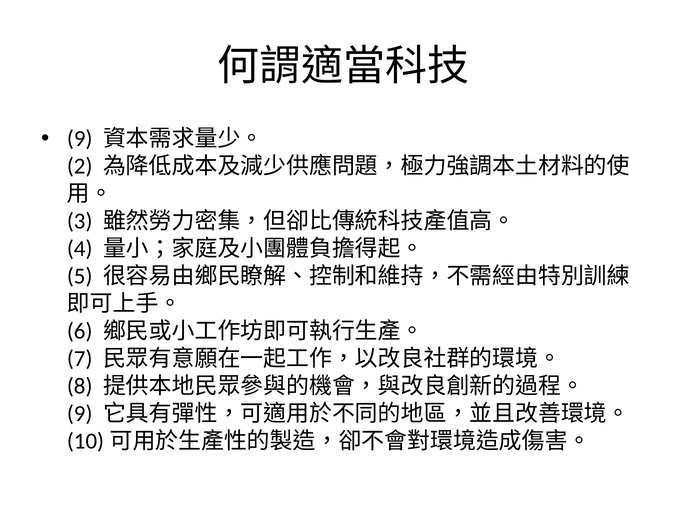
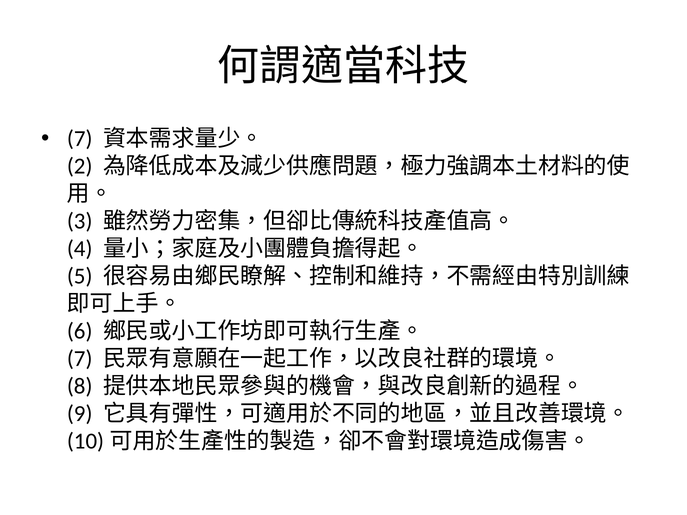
9 at (80, 139): 9 -> 7
